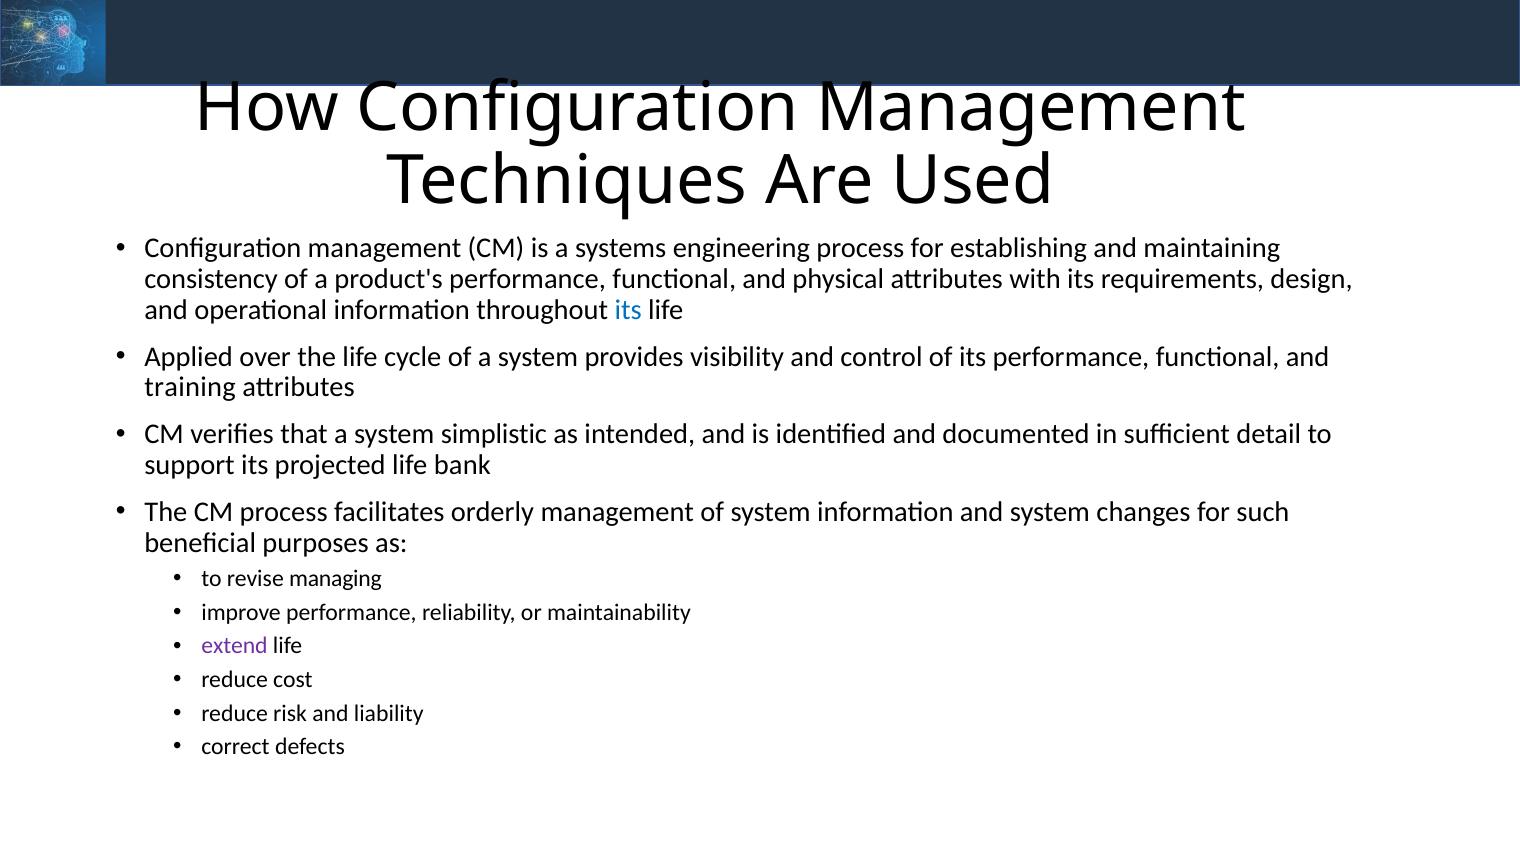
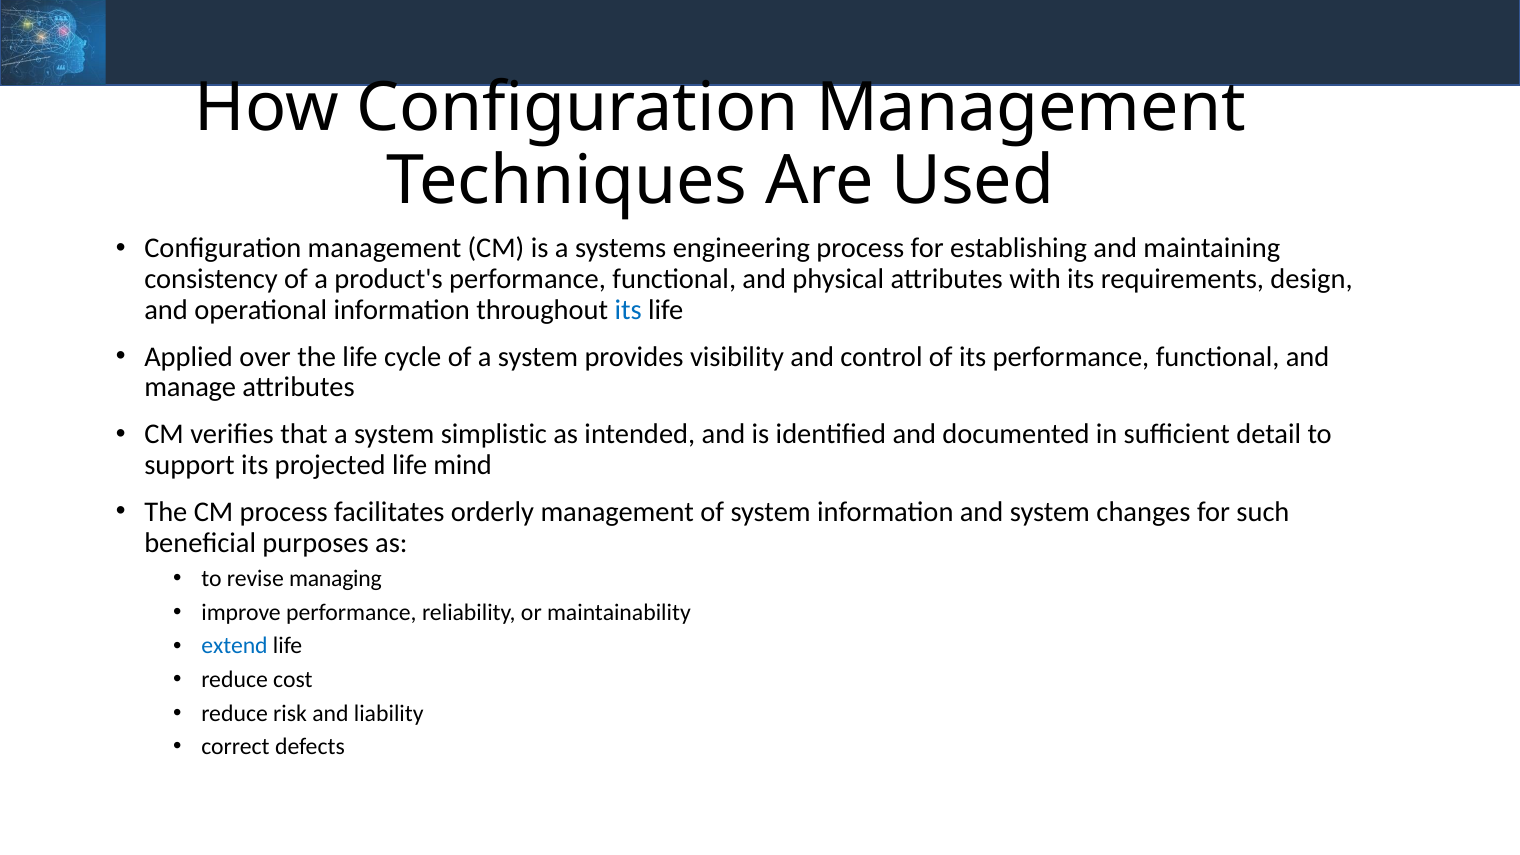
training: training -> manage
bank: bank -> mind
extend colour: purple -> blue
